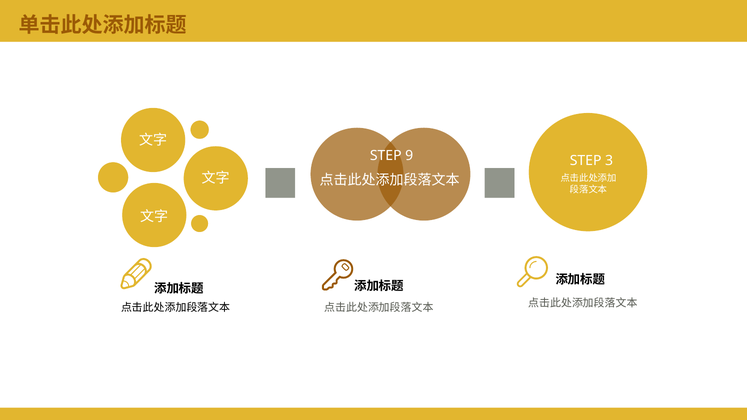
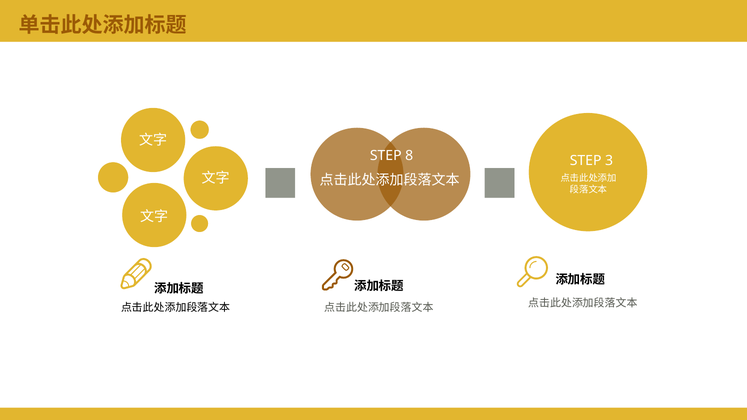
9: 9 -> 8
